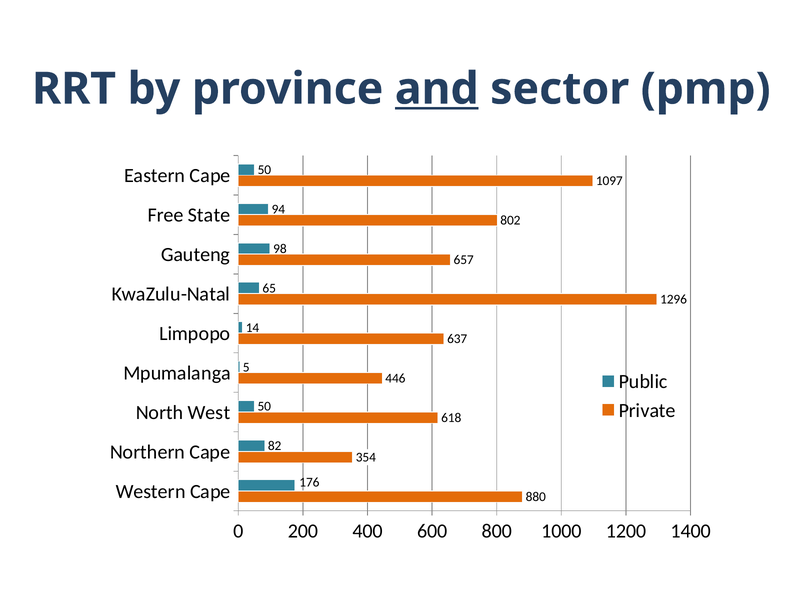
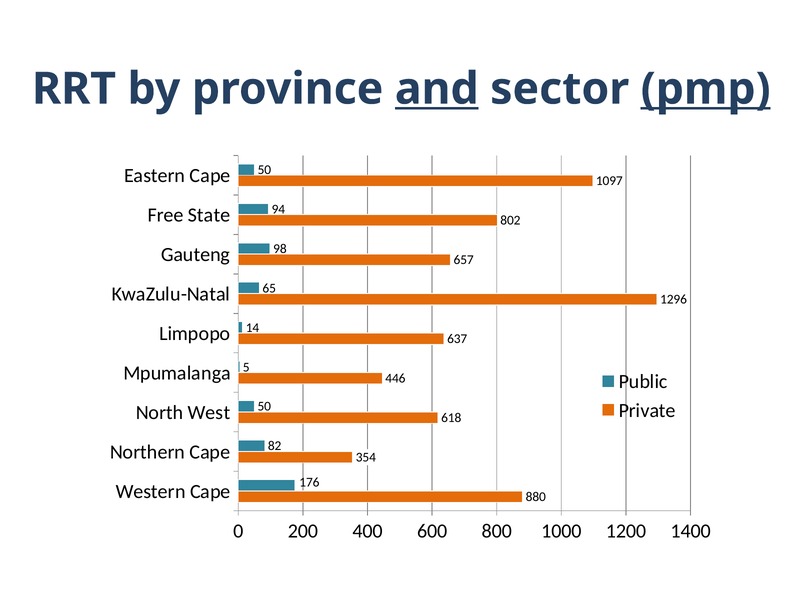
pmp underline: none -> present
